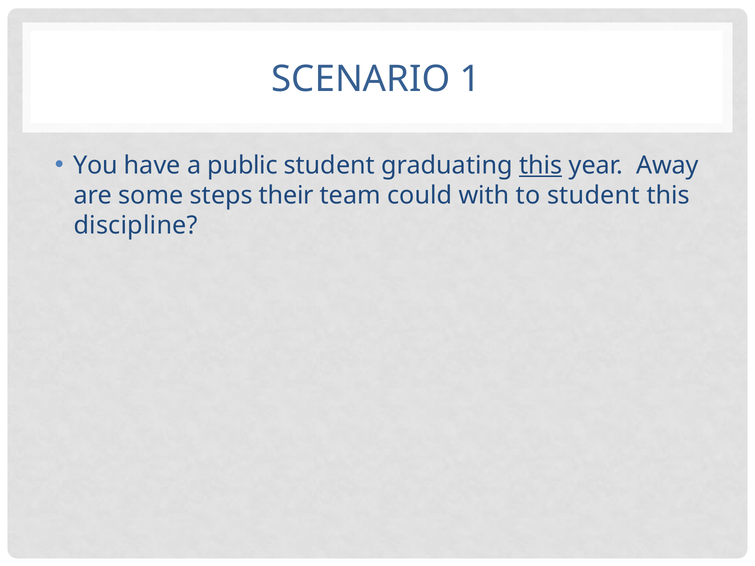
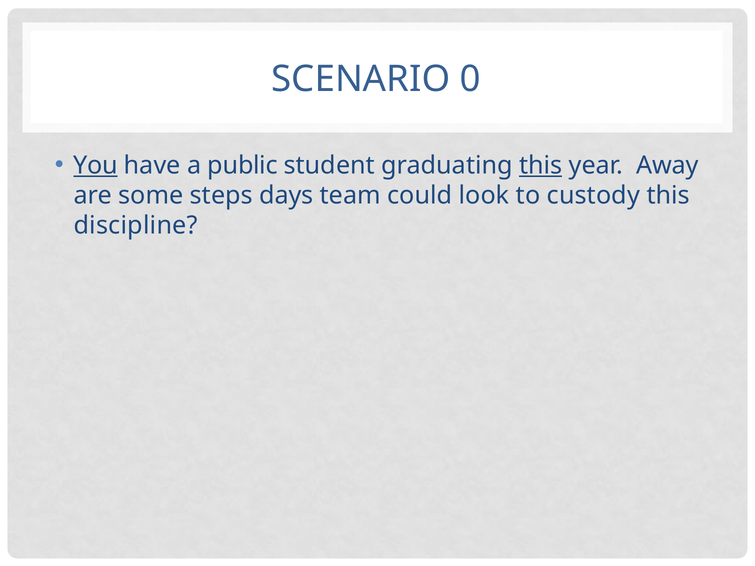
1: 1 -> 0
You underline: none -> present
their: their -> days
with: with -> look
to student: student -> custody
